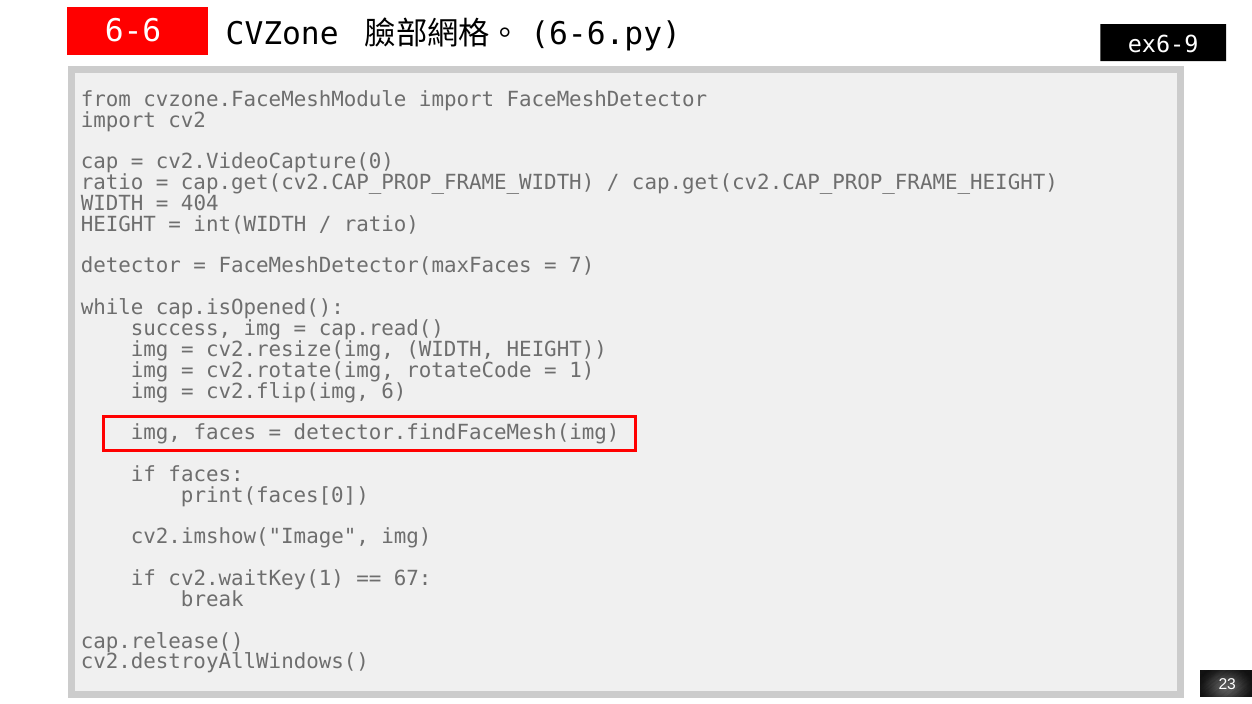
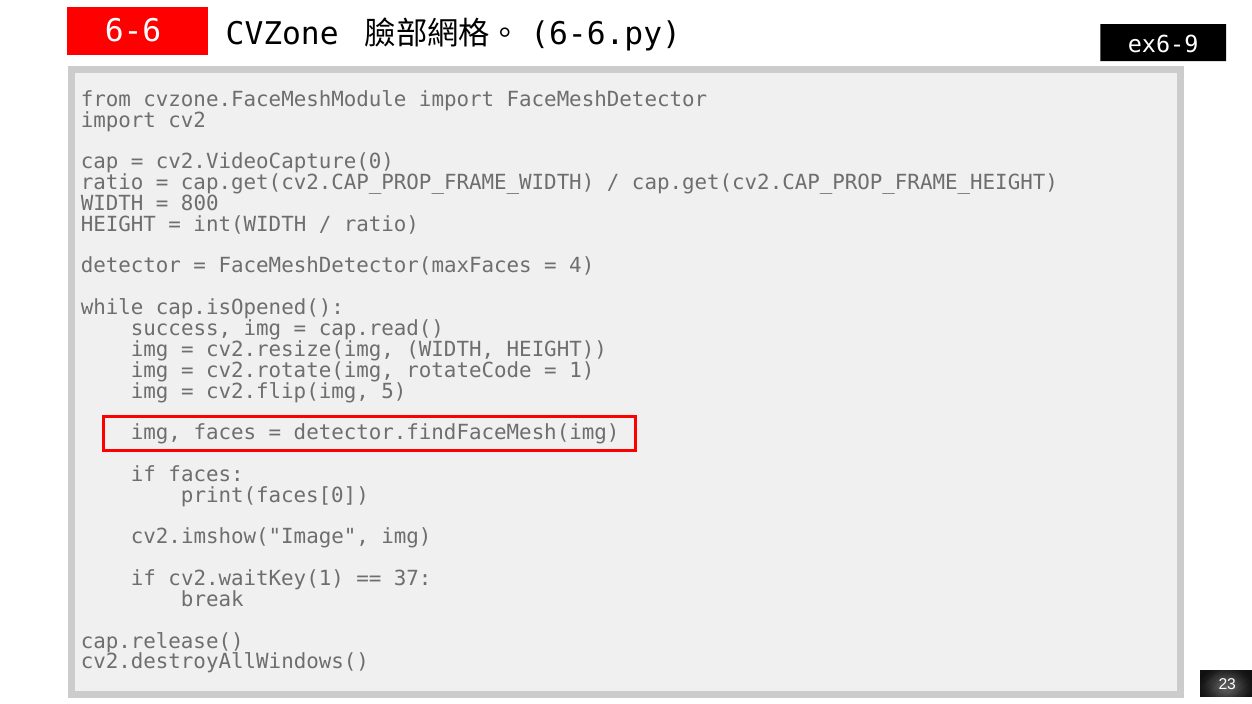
404: 404 -> 800
7: 7 -> 4
6: 6 -> 5
67: 67 -> 37
